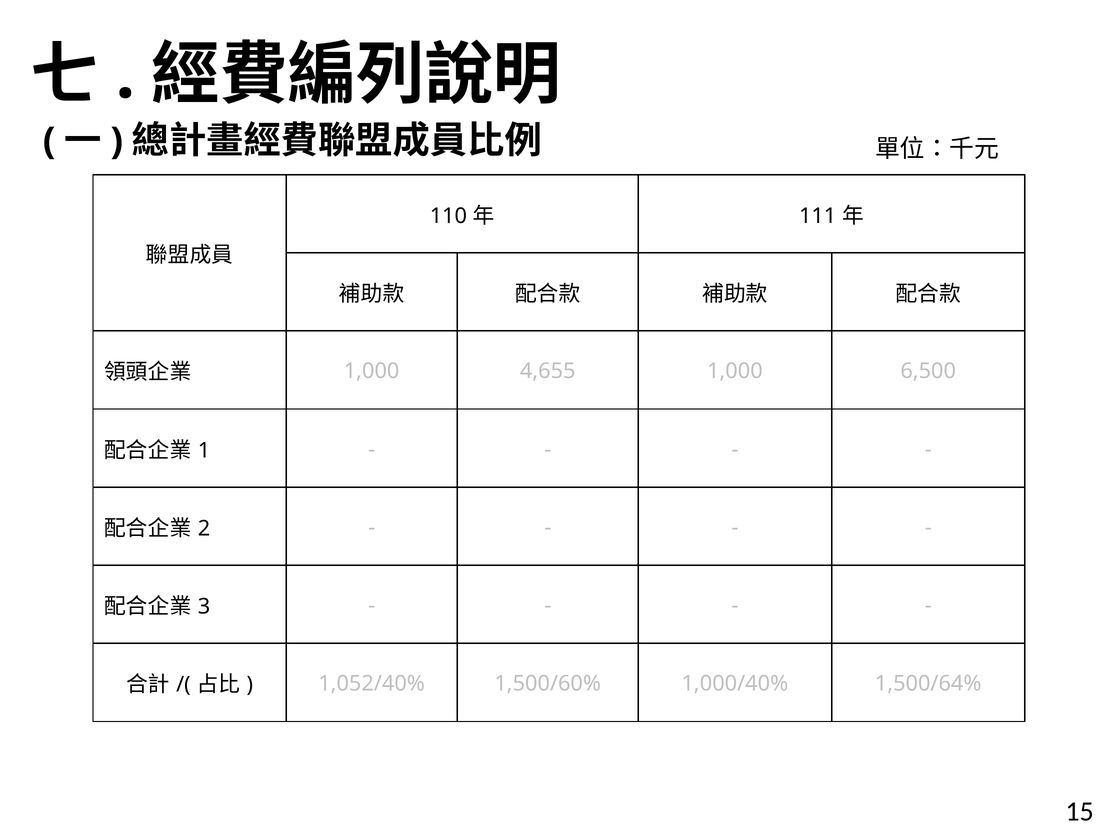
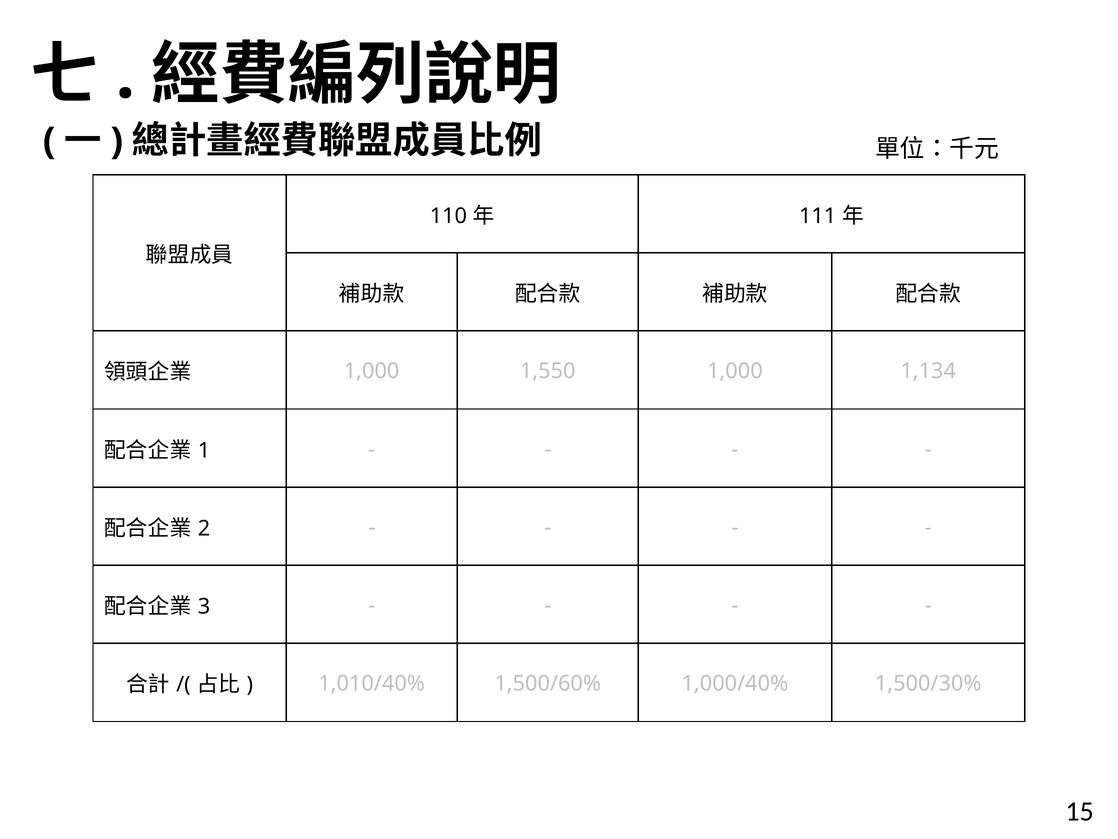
4,655: 4,655 -> 1,550
6,500: 6,500 -> 1,134
1,052/40%: 1,052/40% -> 1,010/40%
1,500/64%: 1,500/64% -> 1,500/30%
